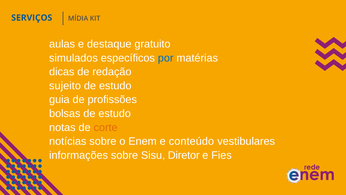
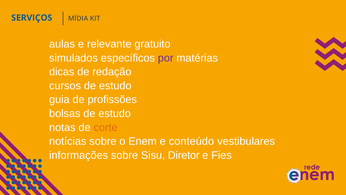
destaque: destaque -> relevante
por colour: blue -> purple
sujeito: sujeito -> cursos
